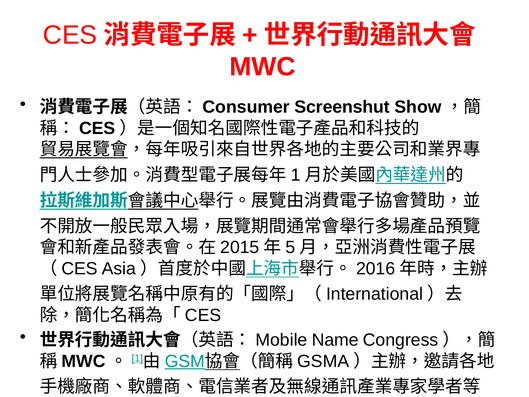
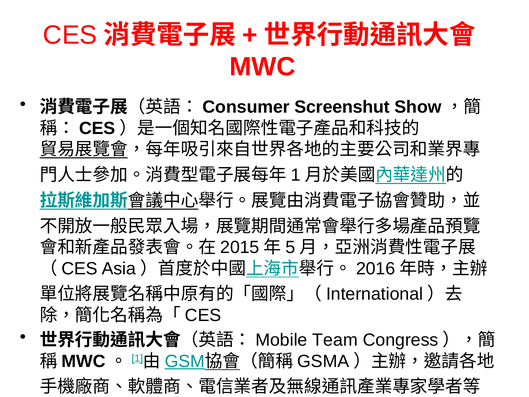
Name: Name -> Team
